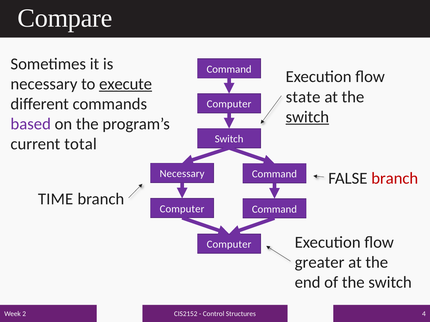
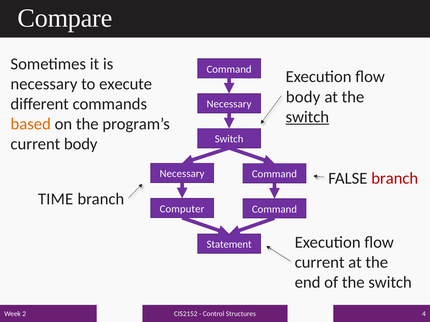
execute underline: present -> none
state at (303, 97): state -> body
Computer at (229, 104): Computer -> Necessary
based colour: purple -> orange
current total: total -> body
Computer at (229, 245): Computer -> Statement
greater at (320, 263): greater -> current
